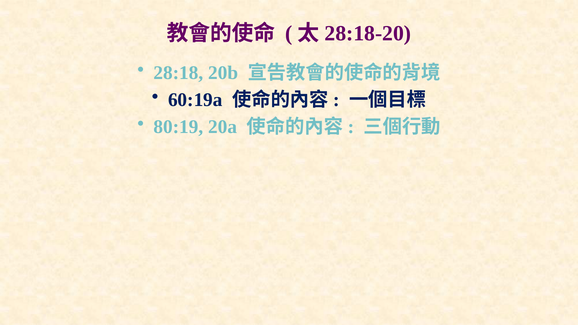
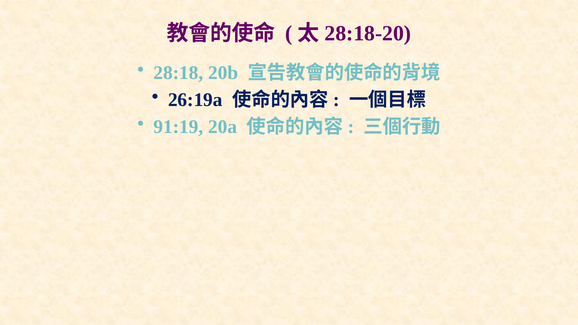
60:19a: 60:19a -> 26:19a
80:19: 80:19 -> 91:19
